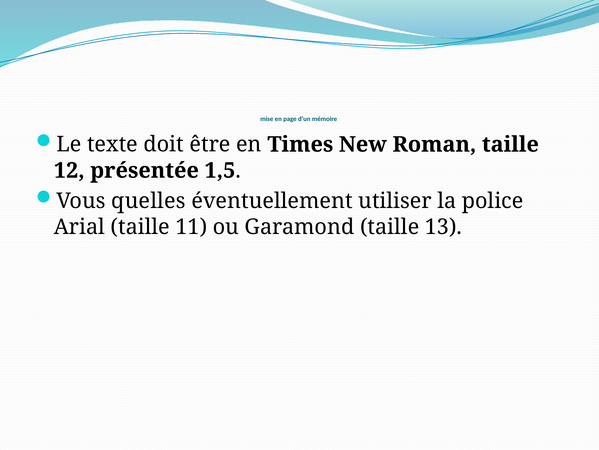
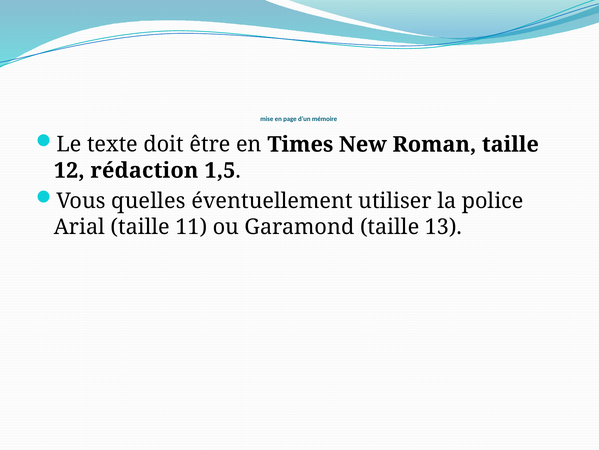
présentée: présentée -> rédaction
